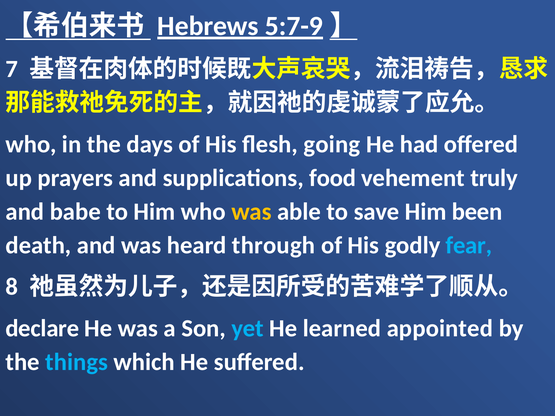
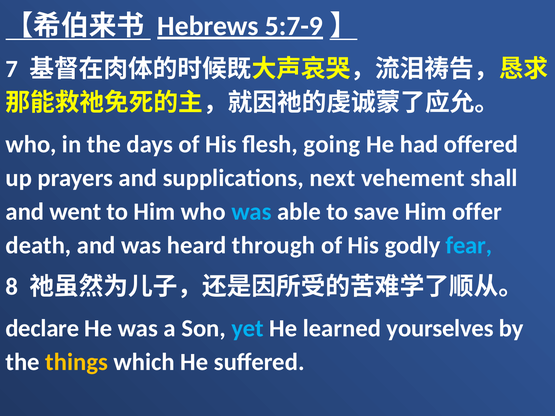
food: food -> next
truly: truly -> shall
babe: babe -> went
was at (251, 212) colour: yellow -> light blue
been: been -> offer
appointed: appointed -> yourselves
things colour: light blue -> yellow
